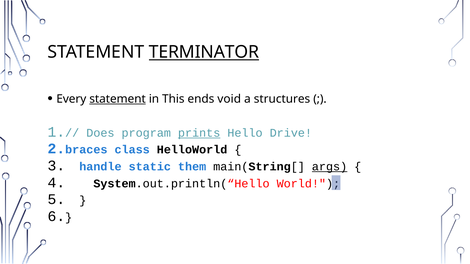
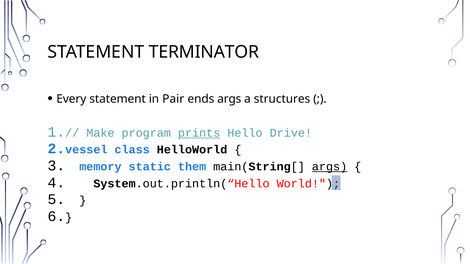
TERMINATOR underline: present -> none
statement at (118, 99) underline: present -> none
This: This -> Pair
ends void: void -> args
Does: Does -> Make
braces: braces -> vessel
handle: handle -> memory
